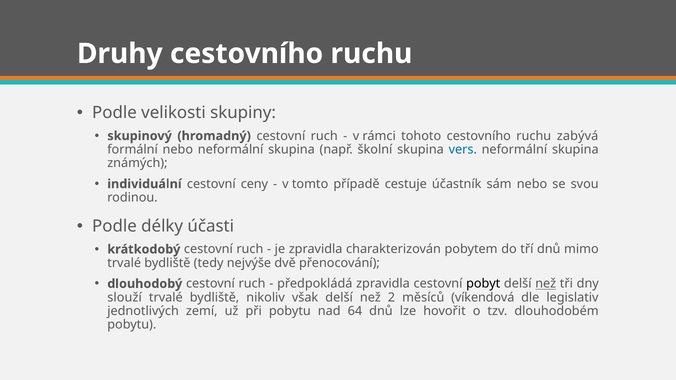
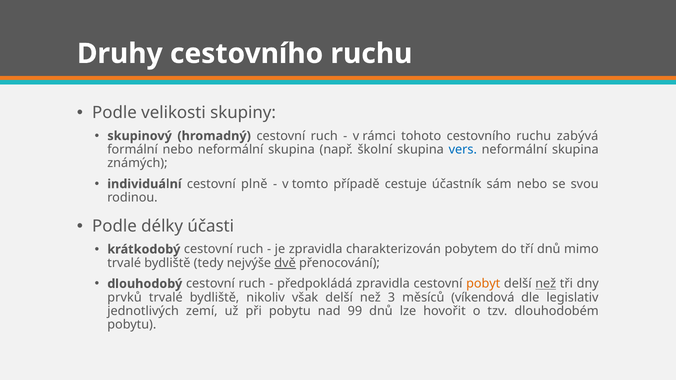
ceny: ceny -> plně
dvě underline: none -> present
pobyt colour: black -> orange
slouží: slouží -> prvků
2: 2 -> 3
64: 64 -> 99
